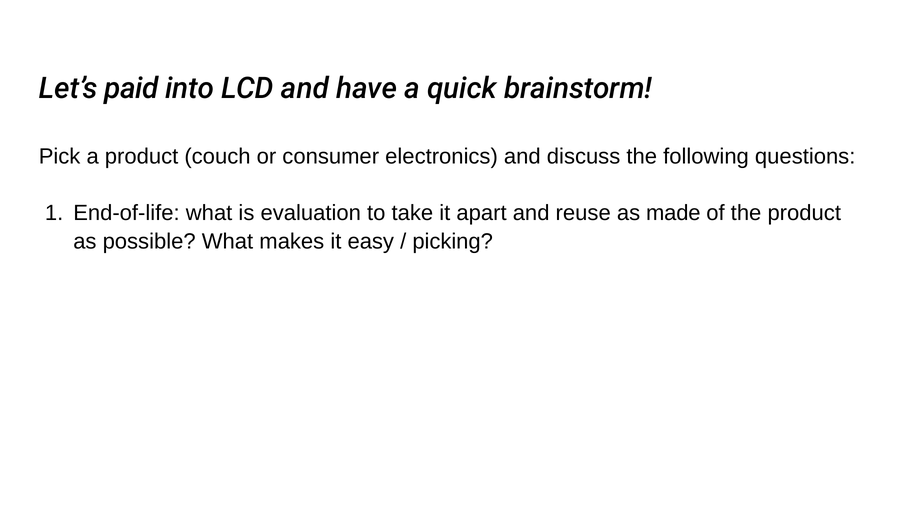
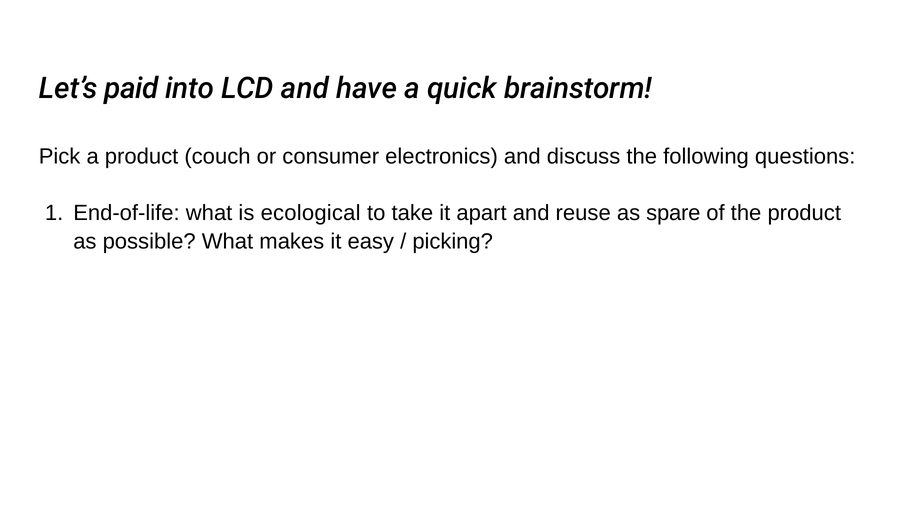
evaluation: evaluation -> ecological
made: made -> spare
